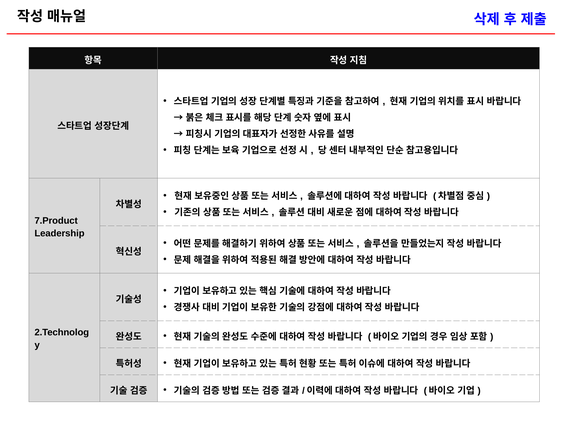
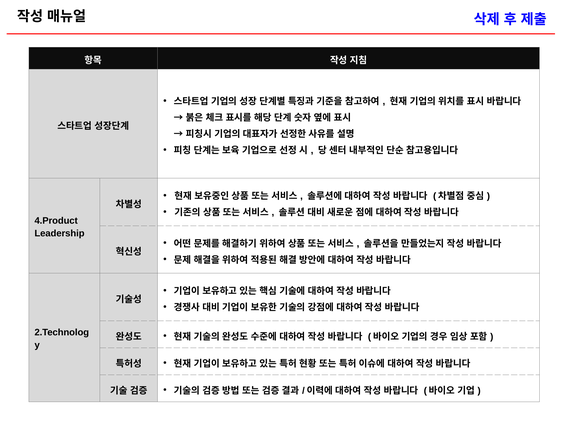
7.Product: 7.Product -> 4.Product
